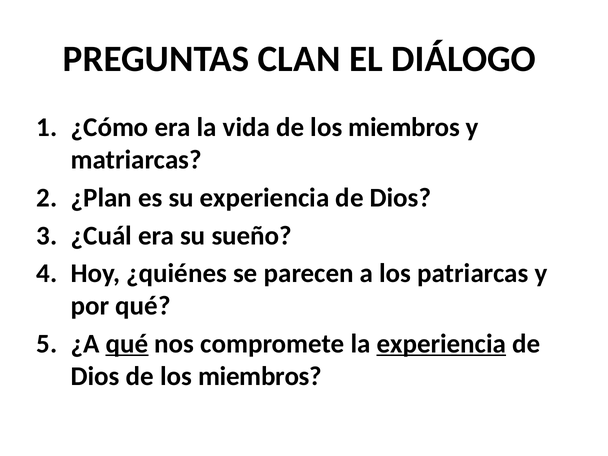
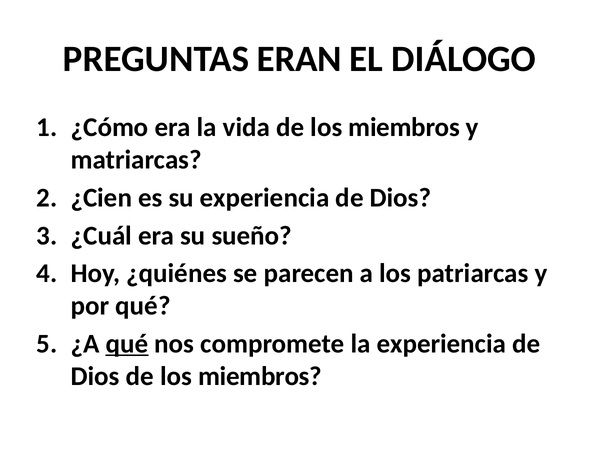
CLAN: CLAN -> ERAN
¿Plan: ¿Plan -> ¿Cien
experiencia at (441, 344) underline: present -> none
